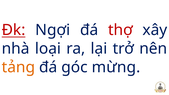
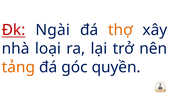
Ngợi: Ngợi -> Ngài
thợ colour: red -> orange
mừng: mừng -> quyền
